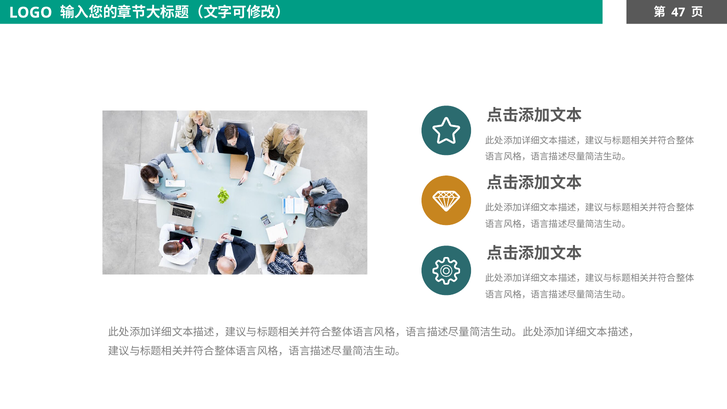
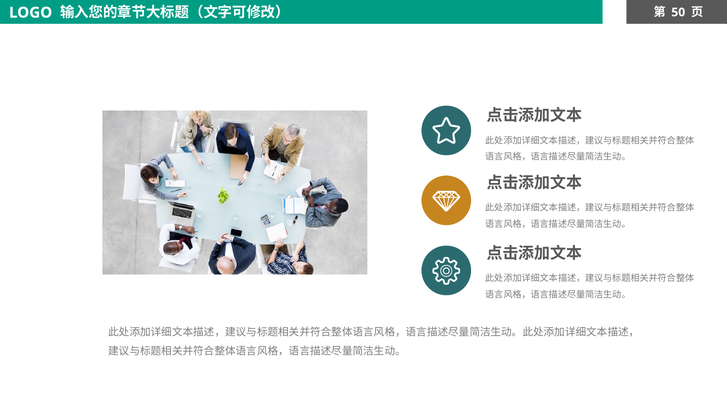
47: 47 -> 50
